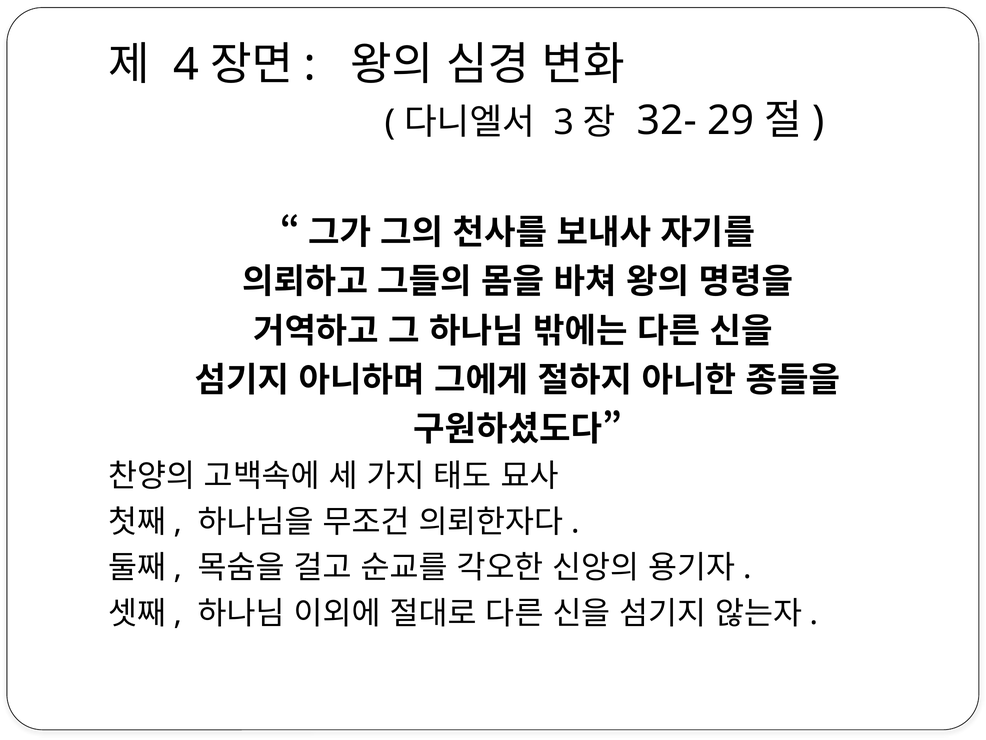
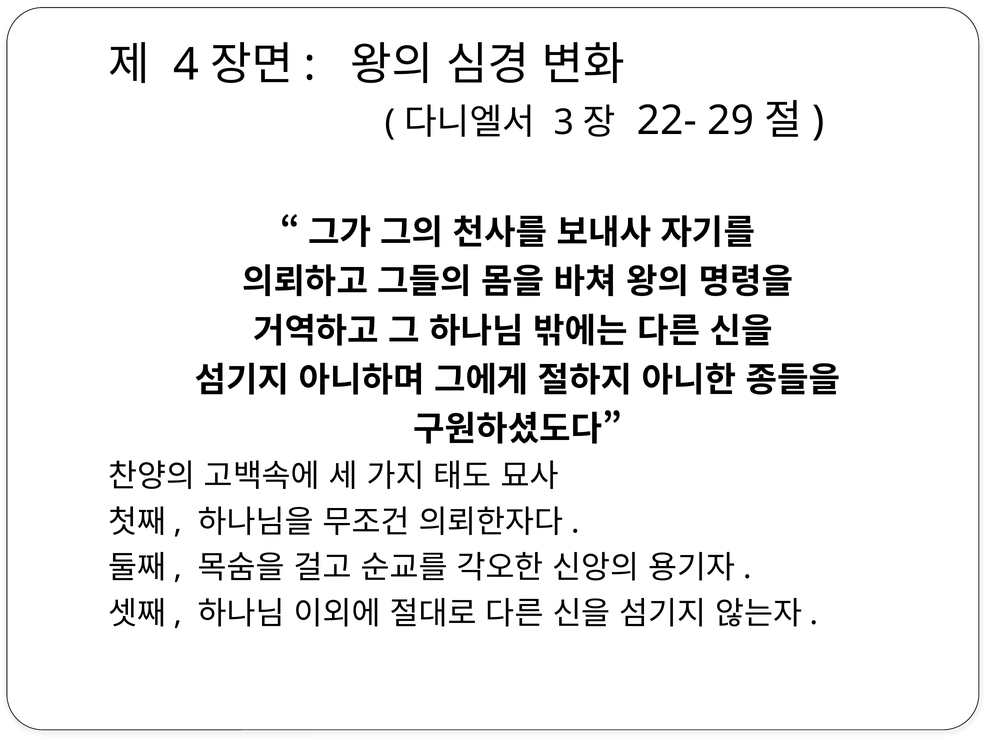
32-: 32- -> 22-
